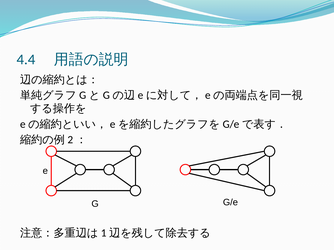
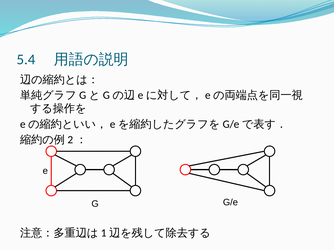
4.4: 4.4 -> 5.4
